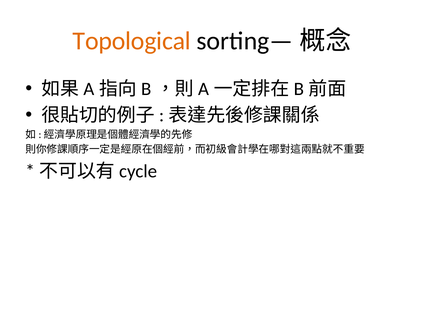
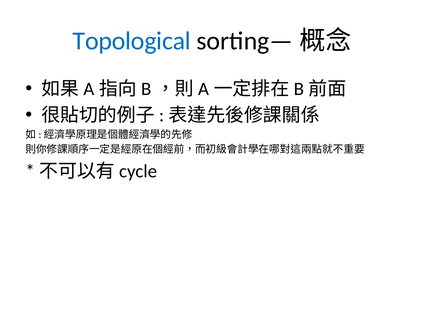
Topological colour: orange -> blue
